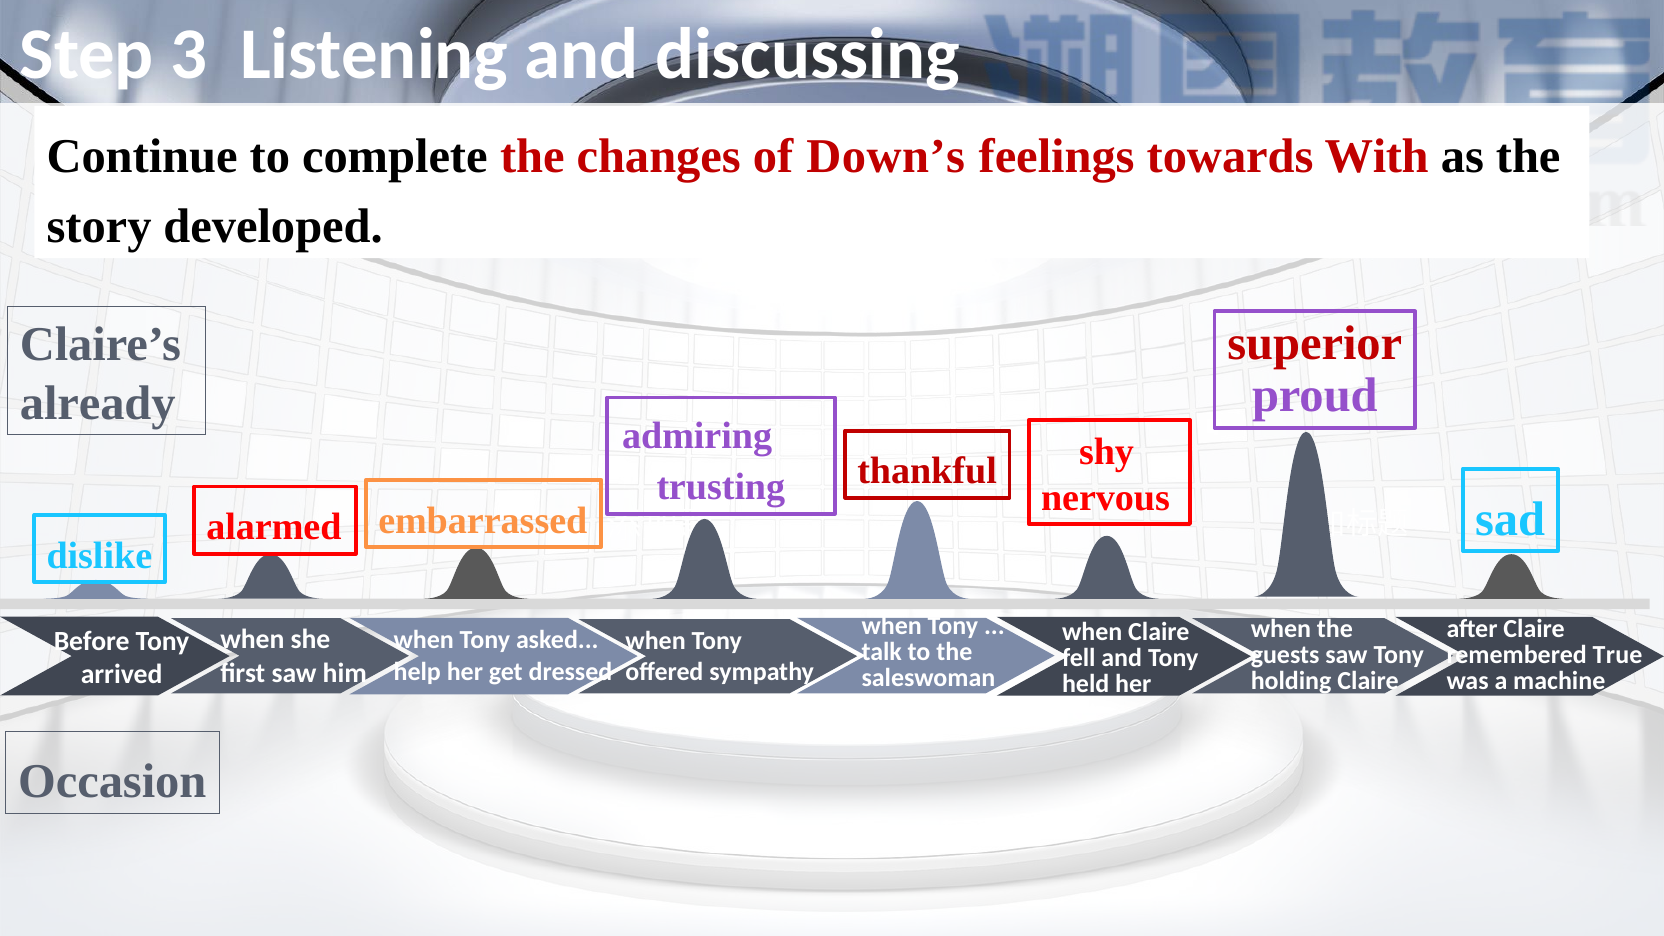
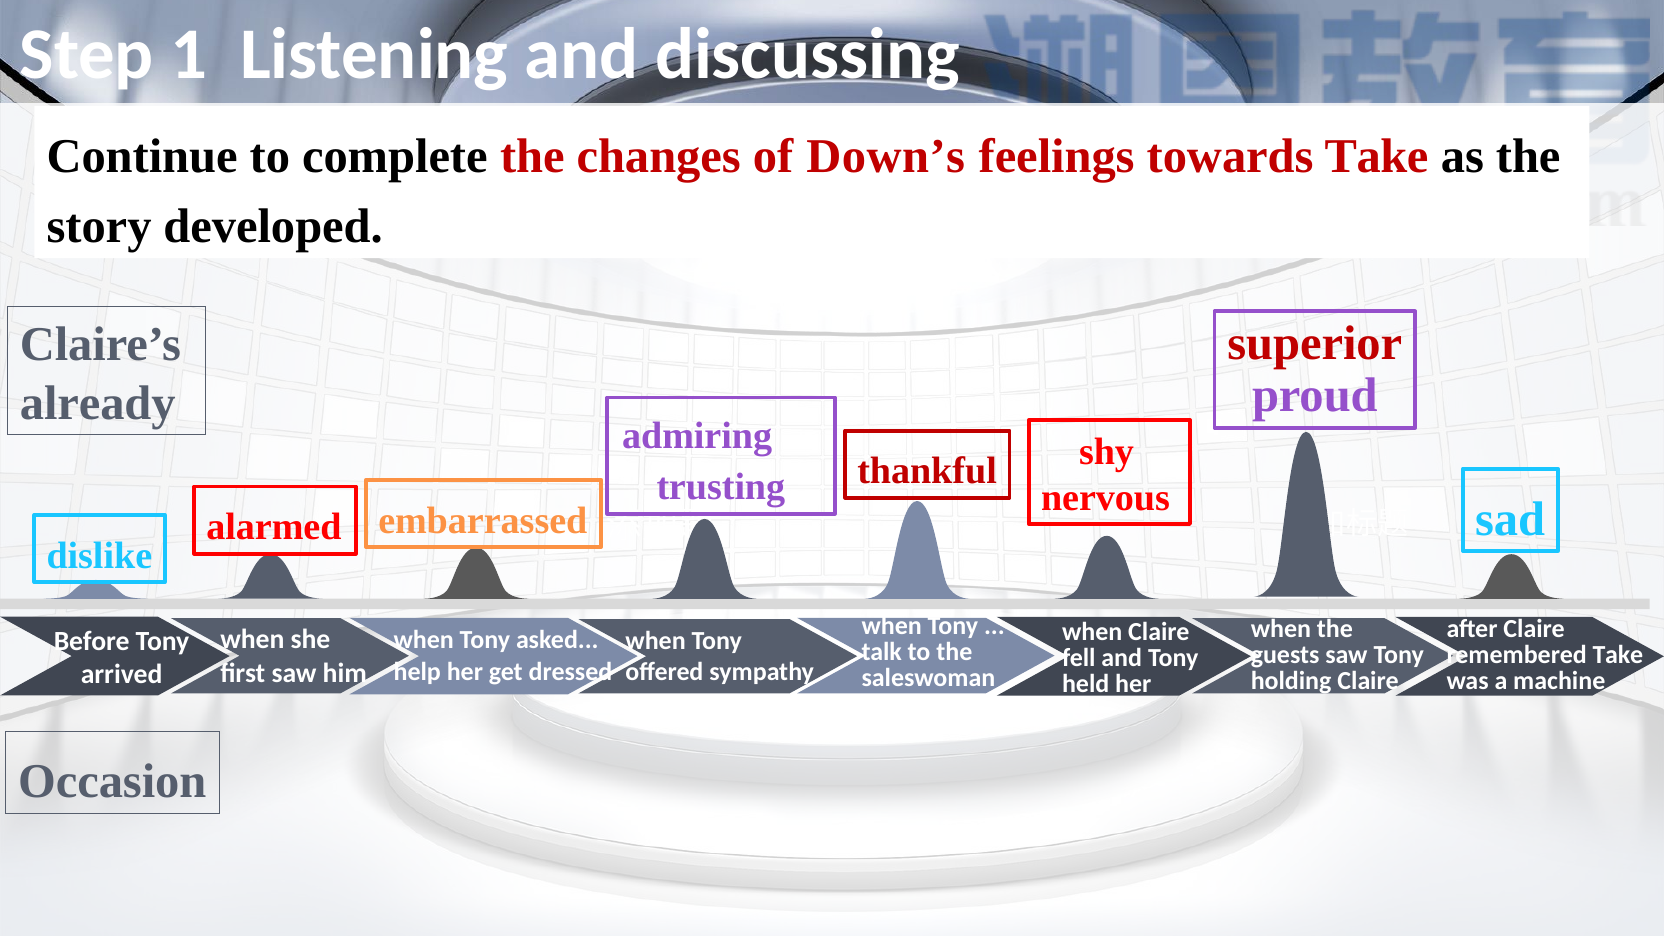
3: 3 -> 1
towards With: With -> Take
remembered True: True -> Take
